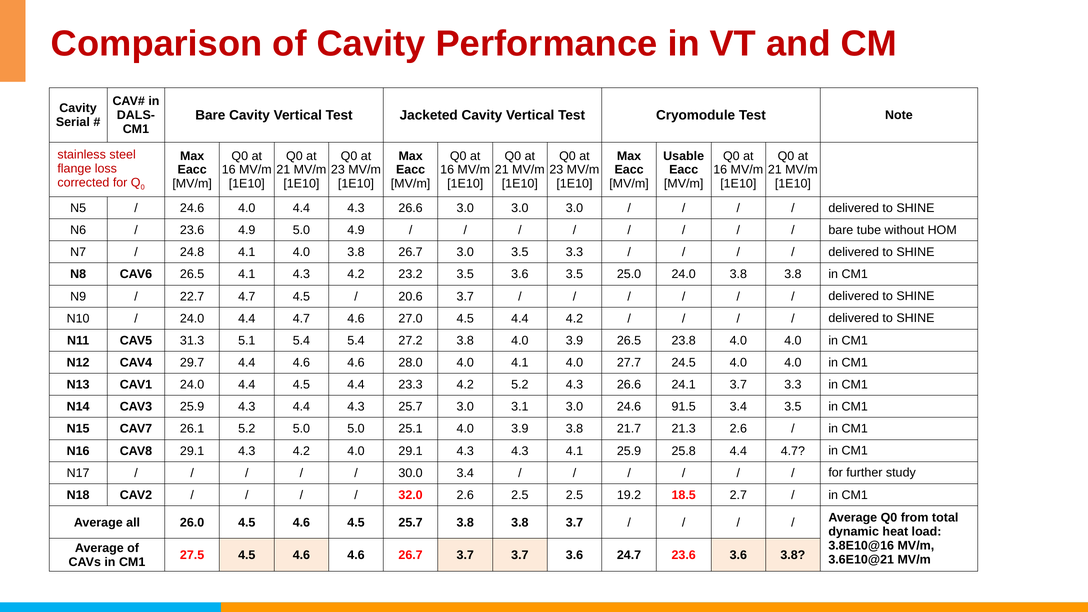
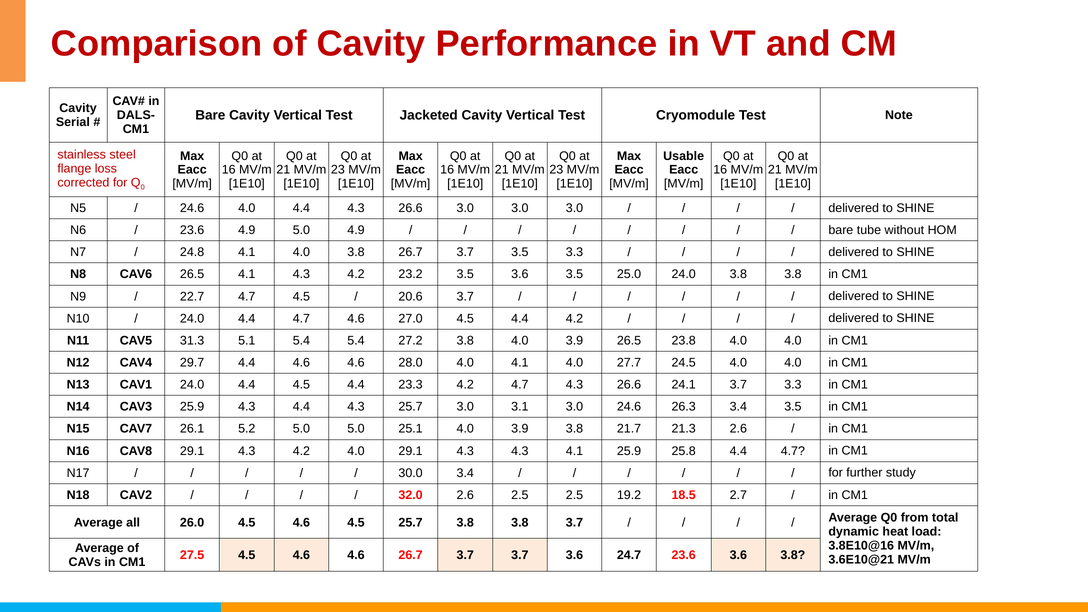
3.8 26.7 3.0: 3.0 -> 3.7
4.2 5.2: 5.2 -> 4.7
91.5: 91.5 -> 26.3
